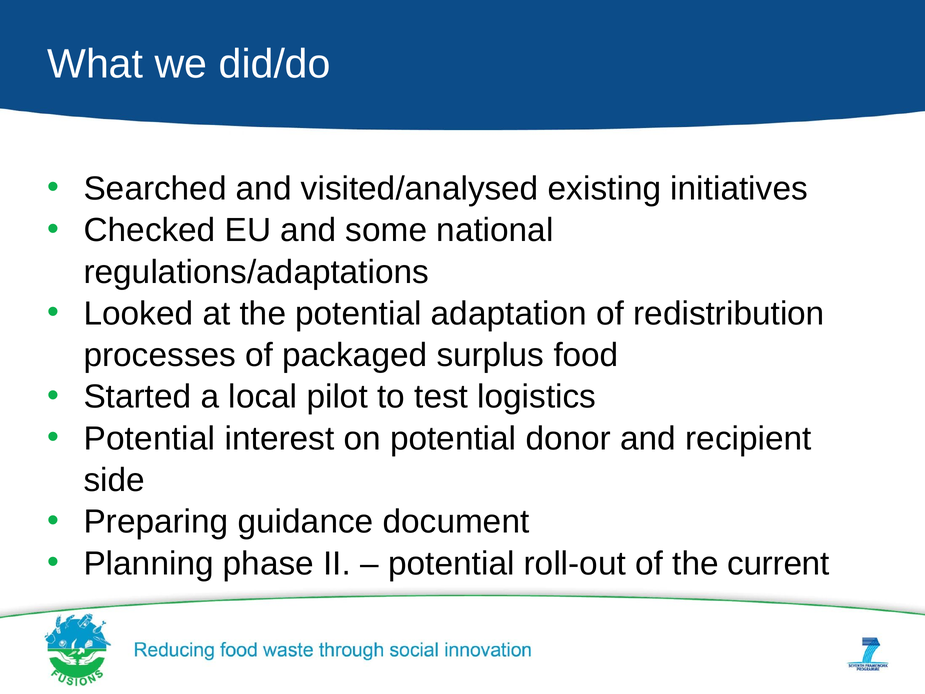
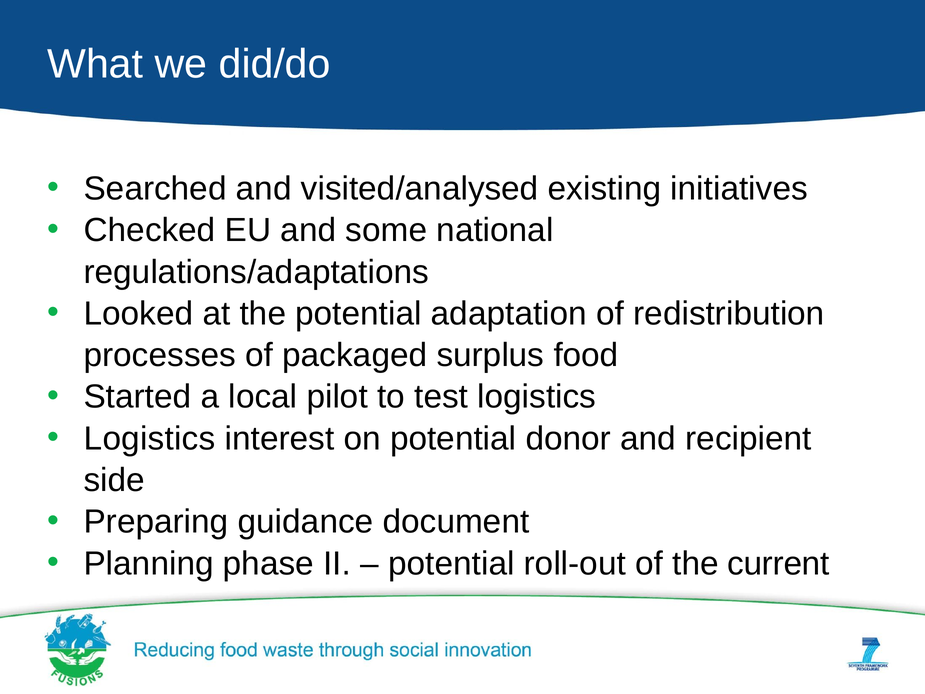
Potential at (150, 438): Potential -> Logistics
